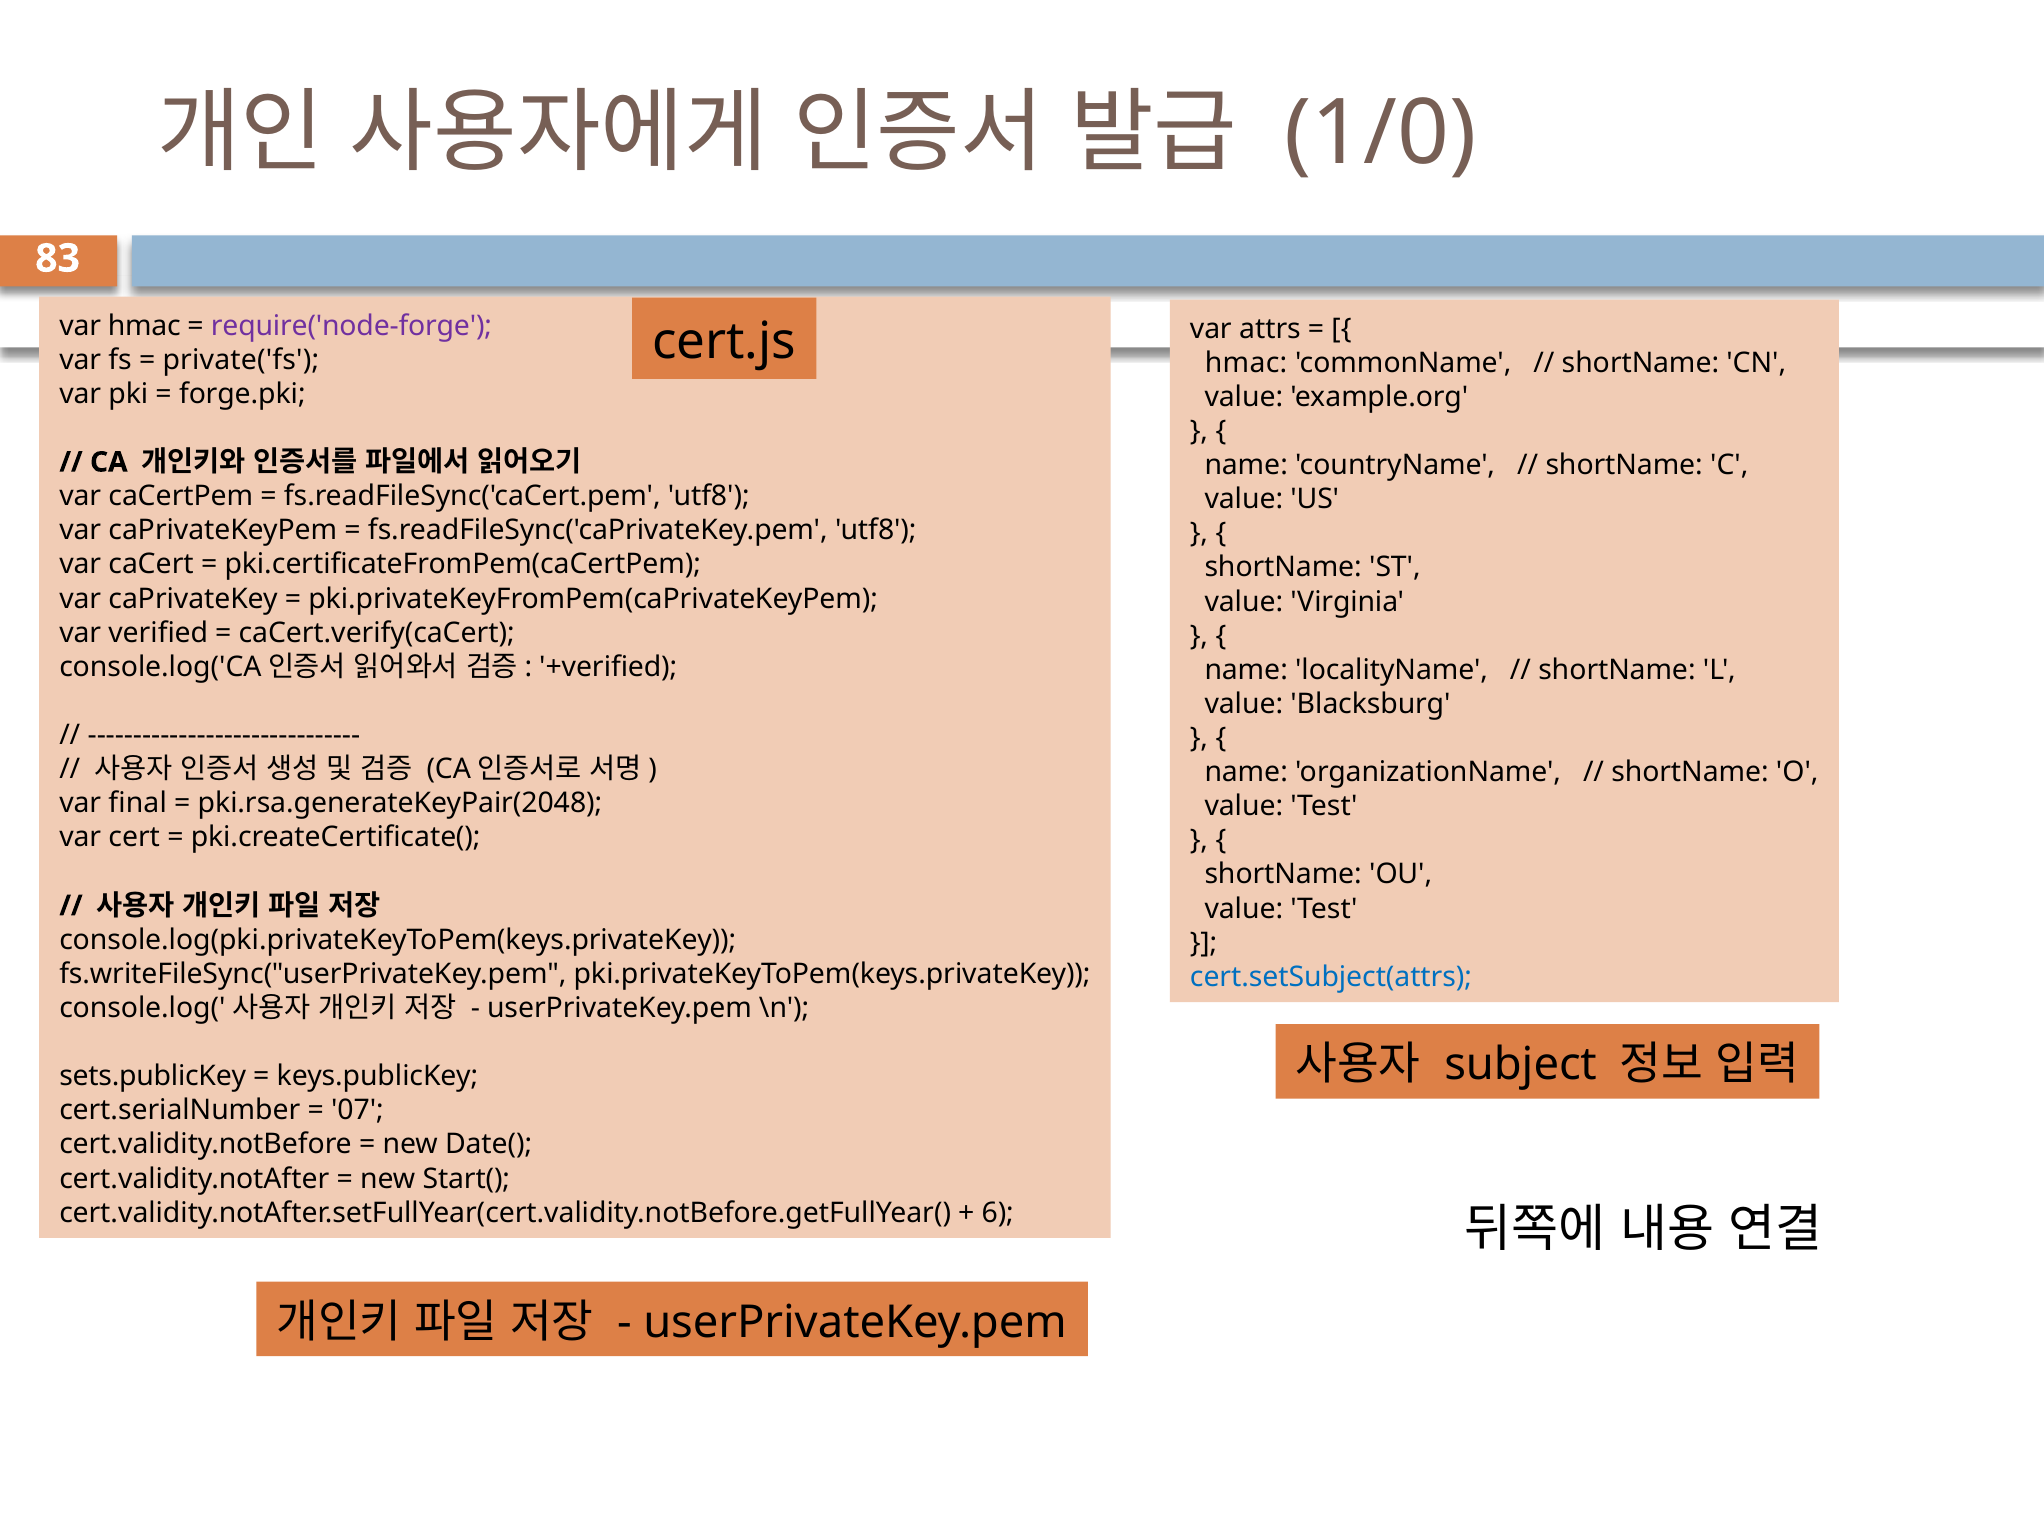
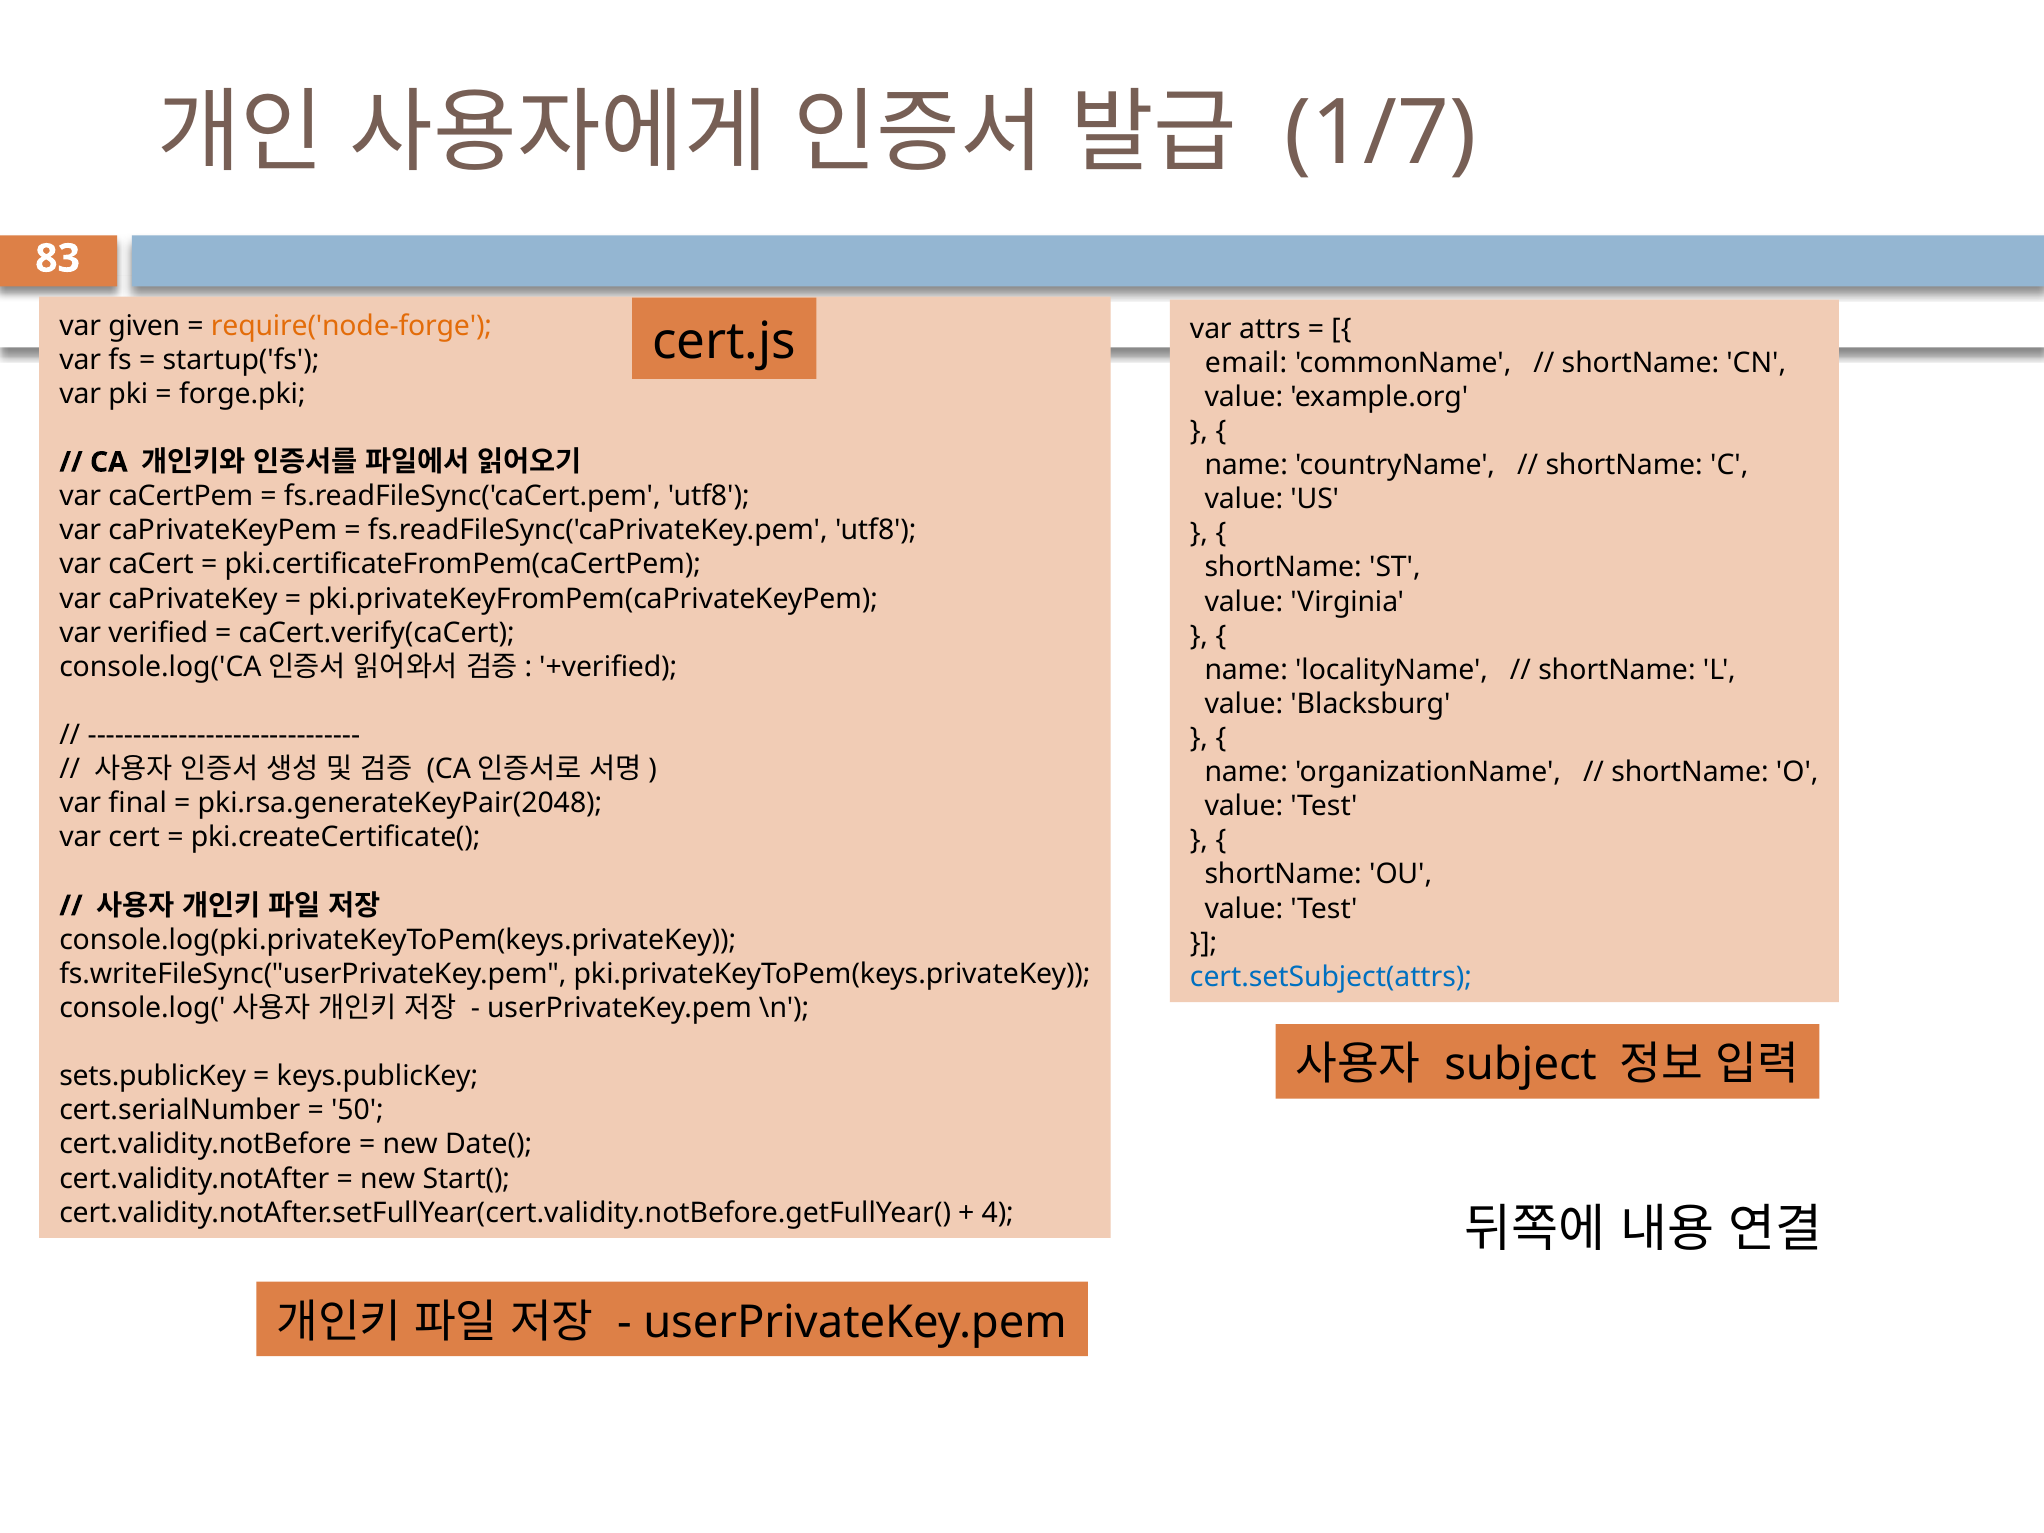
1/0: 1/0 -> 1/7
var hmac: hmac -> given
require('node-forge colour: purple -> orange
private('fs: private('fs -> startup('fs
hmac at (1246, 363): hmac -> email
07: 07 -> 50
6: 6 -> 4
